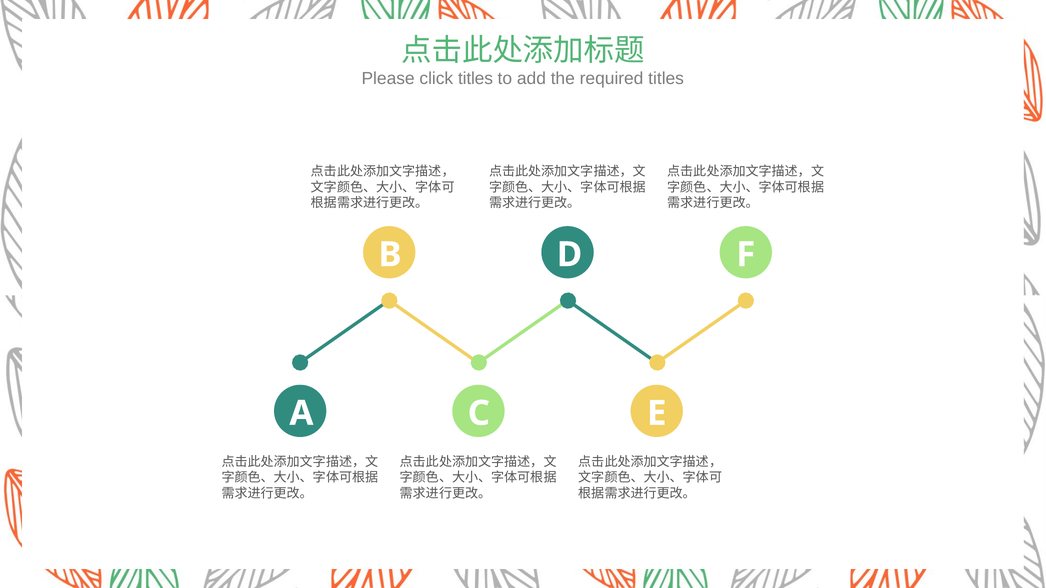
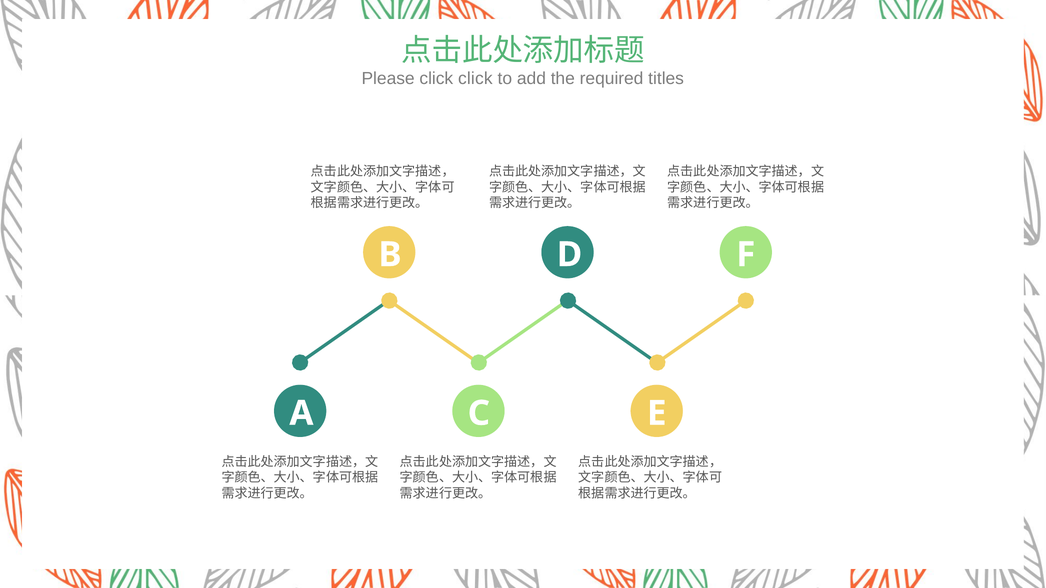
click titles: titles -> click
